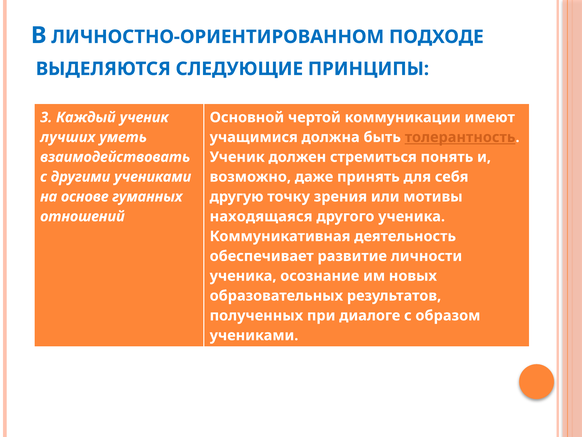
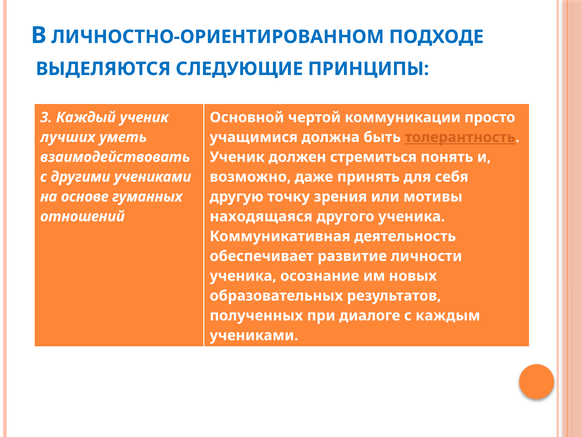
имеют: имеют -> просто
образом: образом -> каждым
